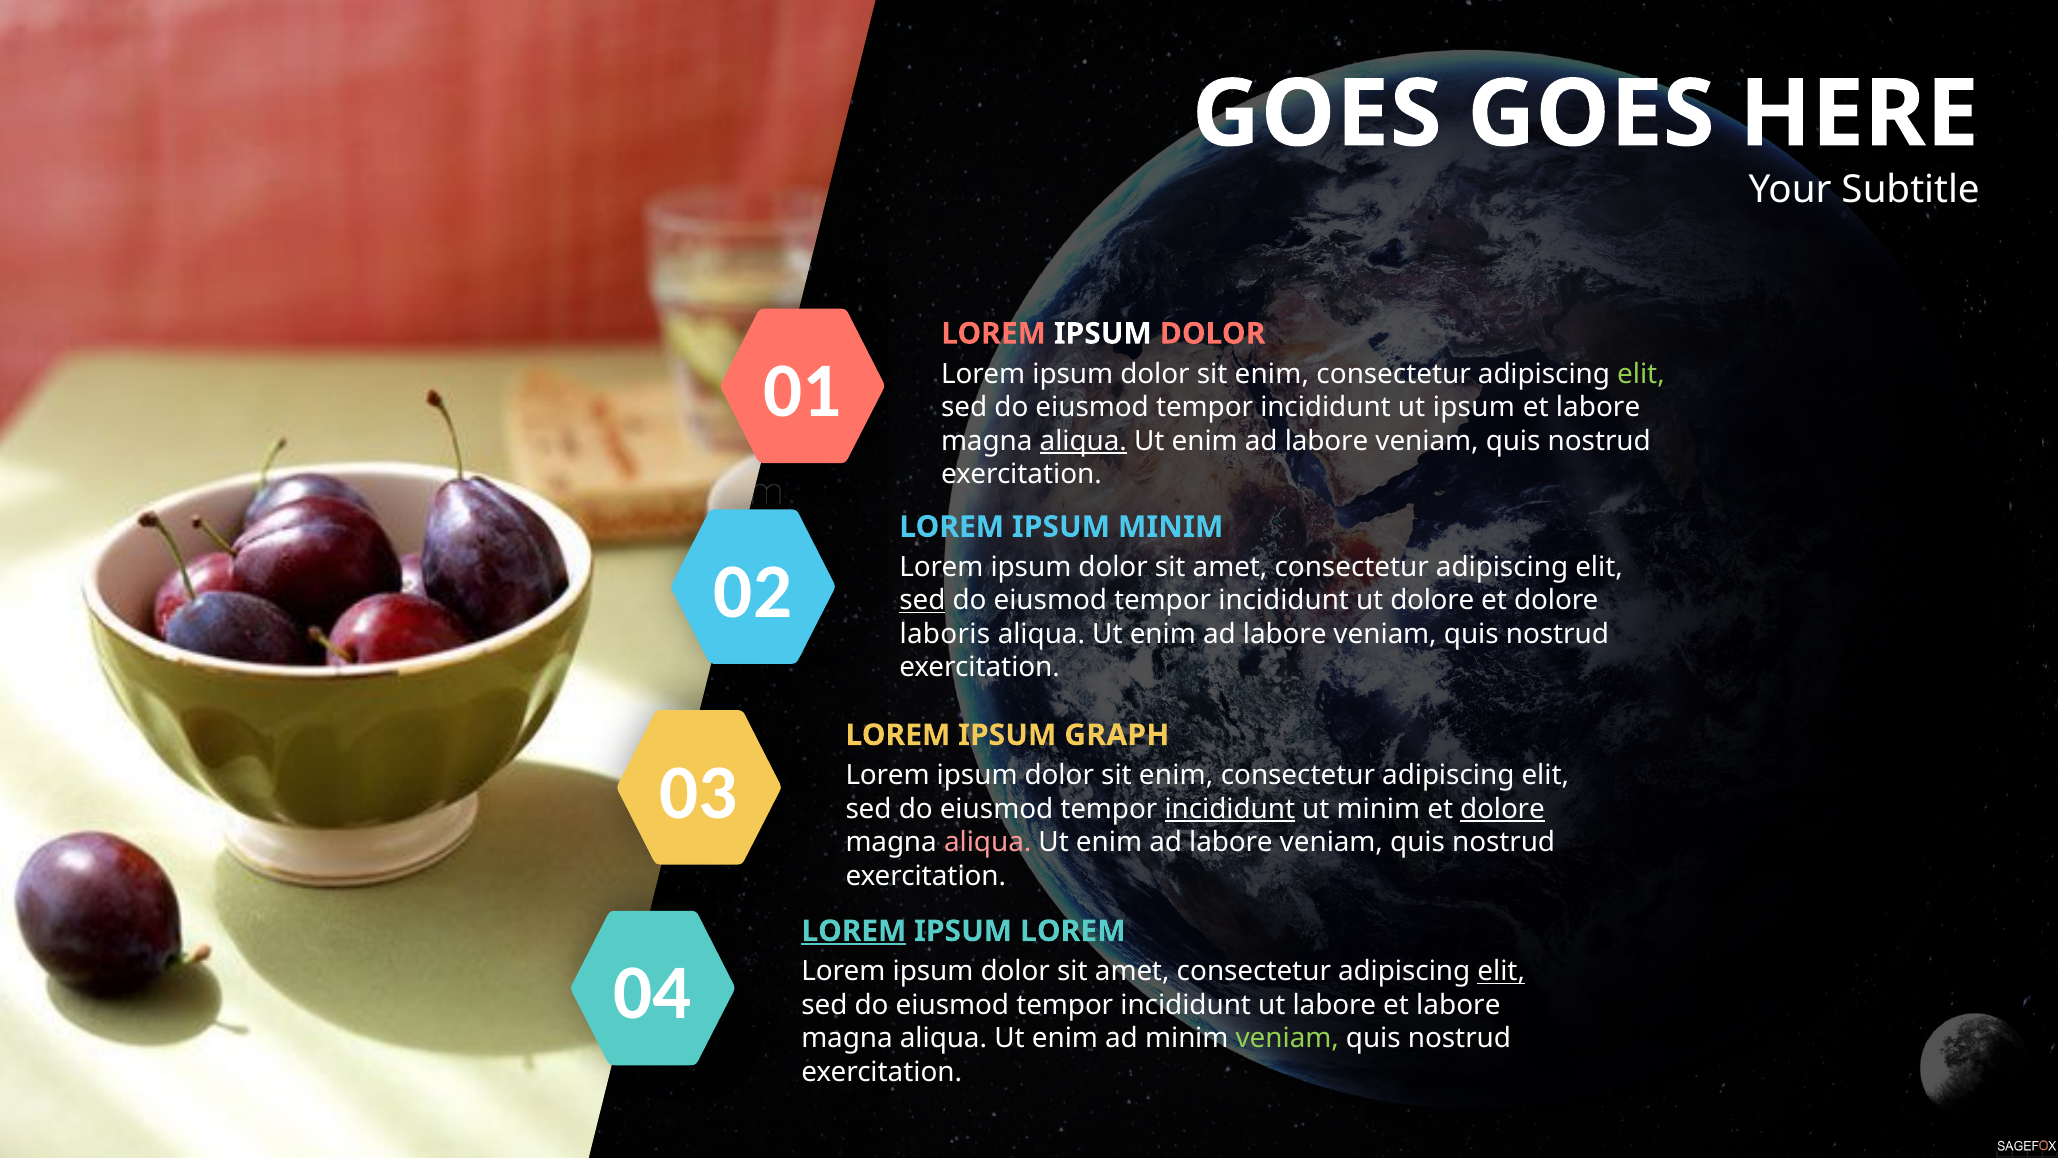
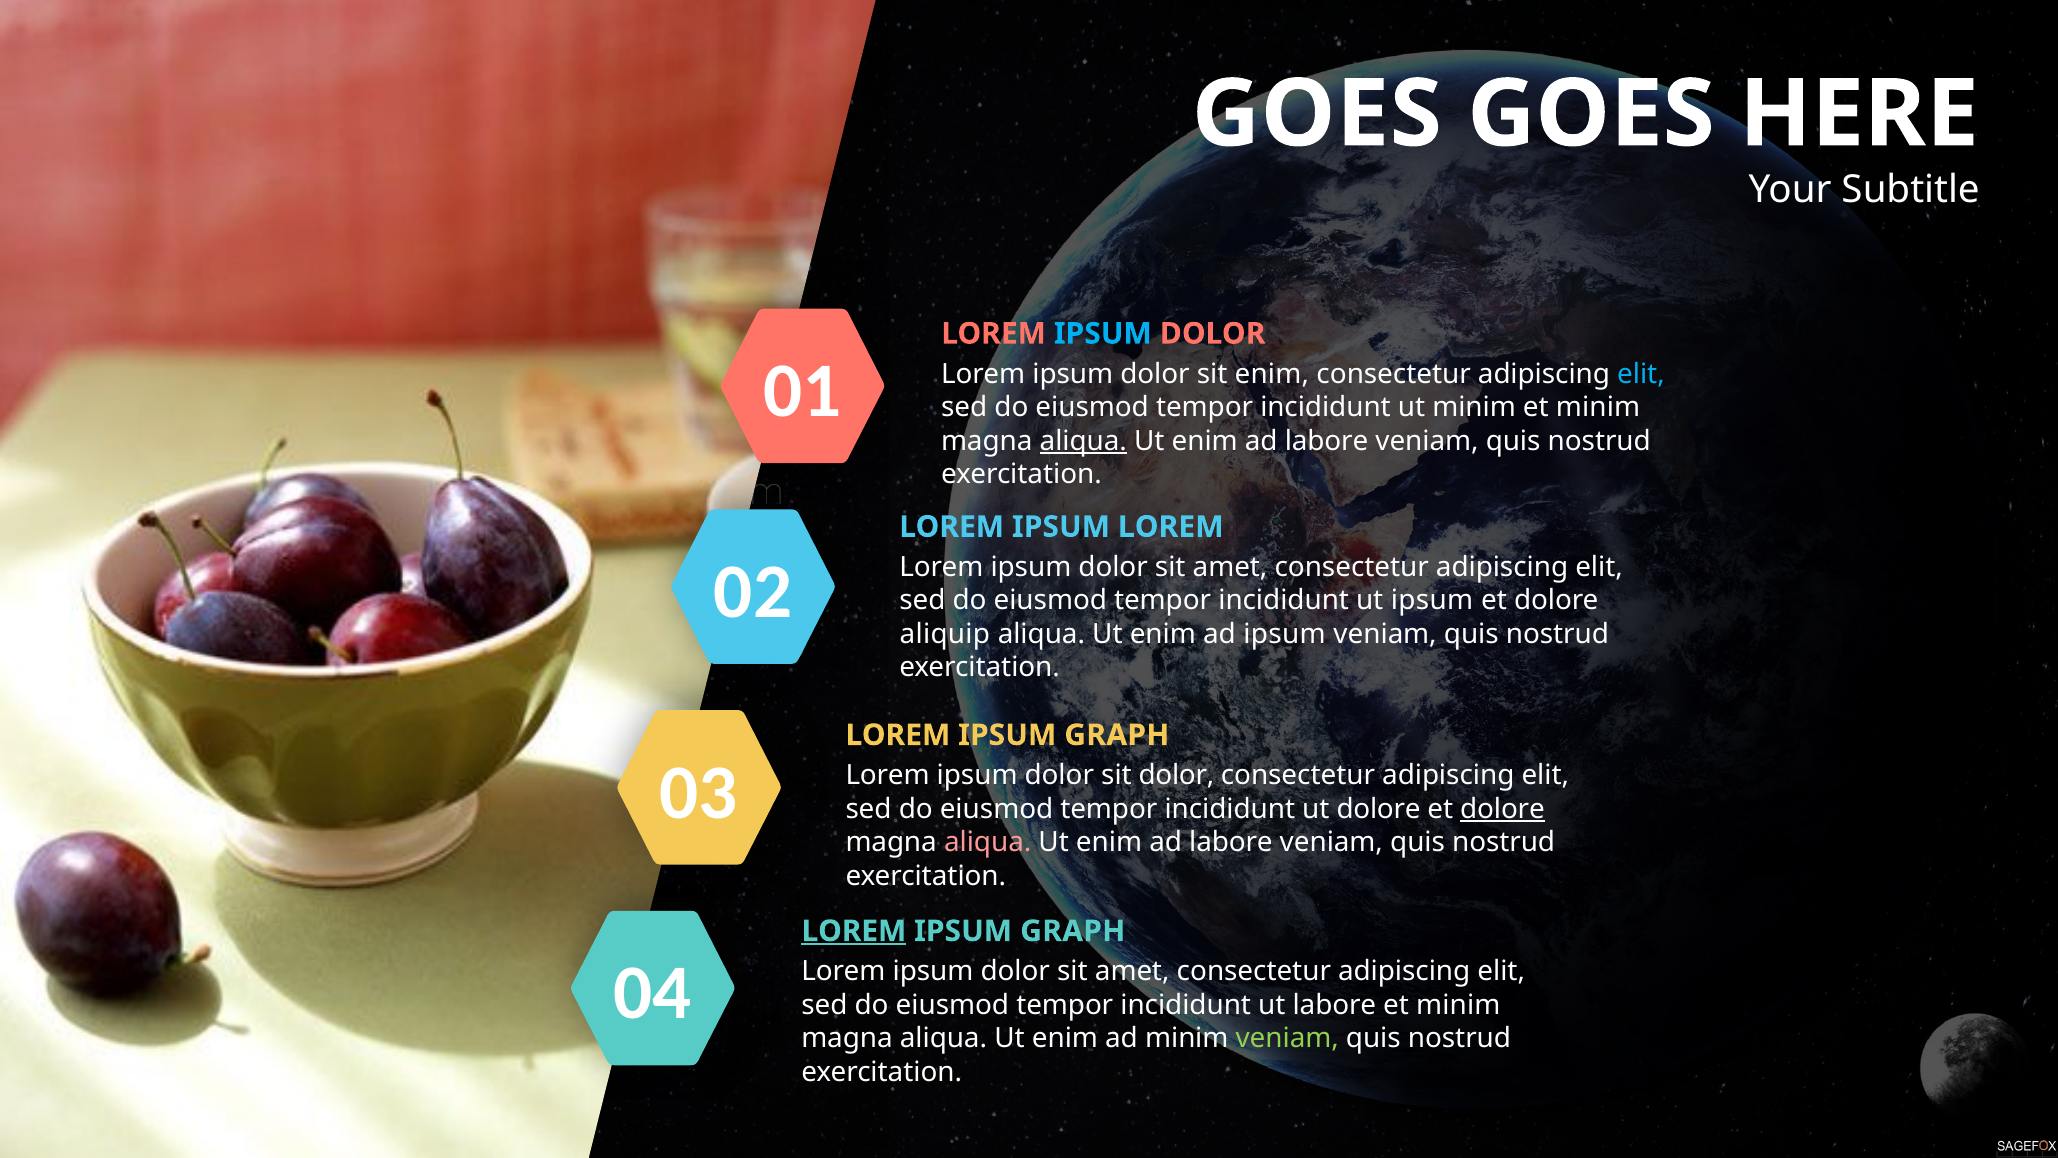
IPSUM at (1103, 334) colour: white -> light blue
elit at (1641, 374) colour: light green -> light blue
ut ipsum: ipsum -> minim
labore at (1598, 407): labore -> minim
IPSUM MINIM: MINIM -> LOREM
sed at (922, 600) underline: present -> none
ut dolore: dolore -> ipsum
laboris: laboris -> aliquip
labore at (1285, 634): labore -> ipsum
enim at (1176, 775): enim -> dolor
incididunt at (1230, 809) underline: present -> none
ut minim: minim -> dolore
LOREM at (1073, 931): LOREM -> GRAPH
elit at (1501, 971) underline: present -> none
labore et labore: labore -> minim
